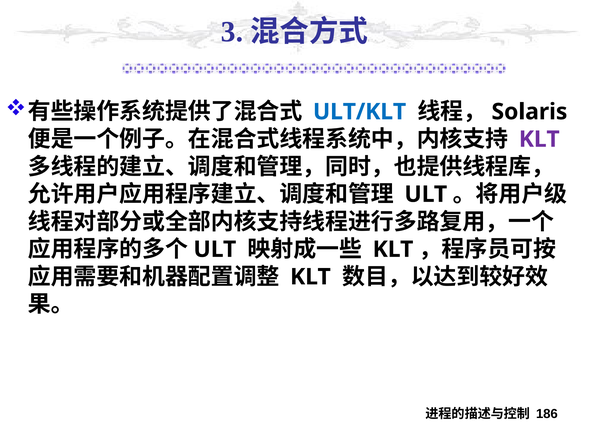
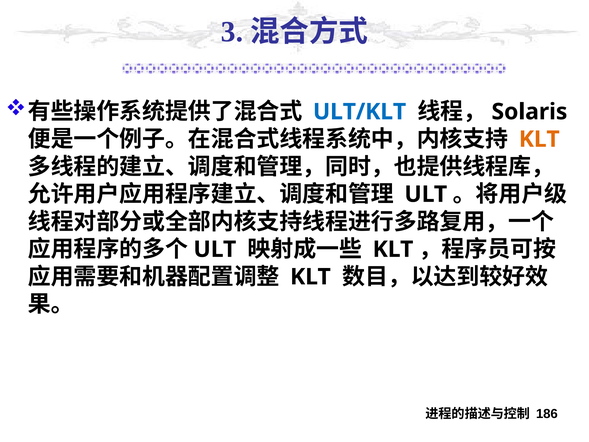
KLT at (539, 139) colour: purple -> orange
